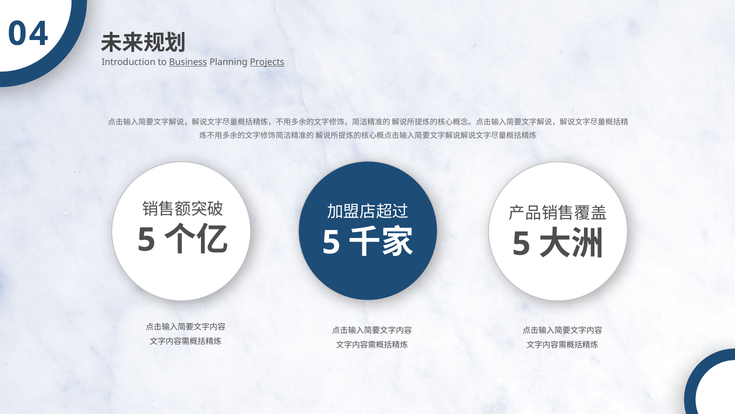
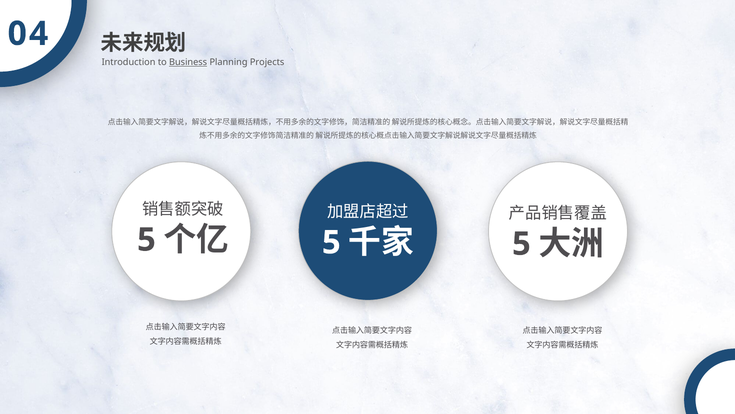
Projects underline: present -> none
